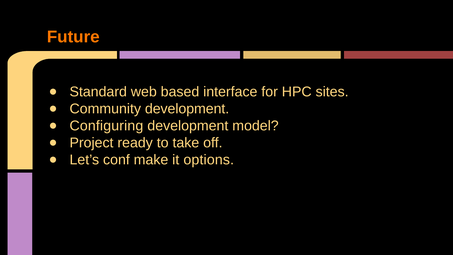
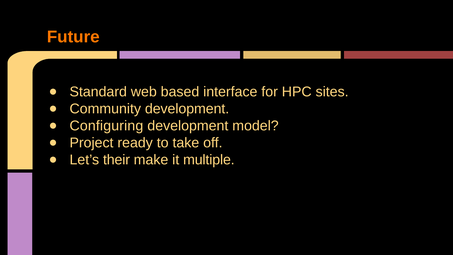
conf: conf -> their
options: options -> multiple
